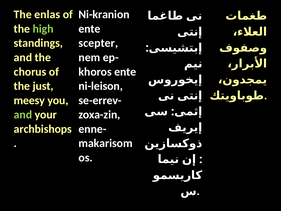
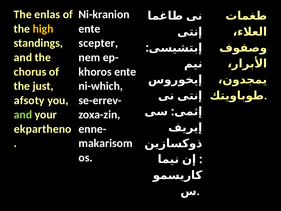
high colour: light green -> yellow
ni-leison: ni-leison -> ni-which
meesy: meesy -> afsoty
archbishops: archbishops -> ekpartheno
